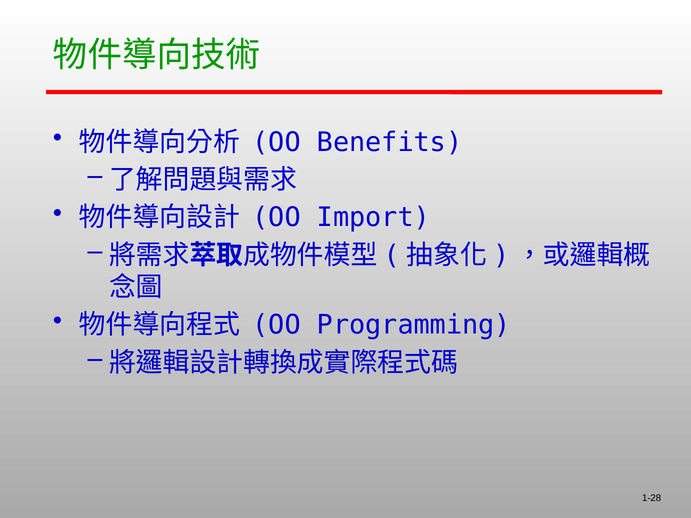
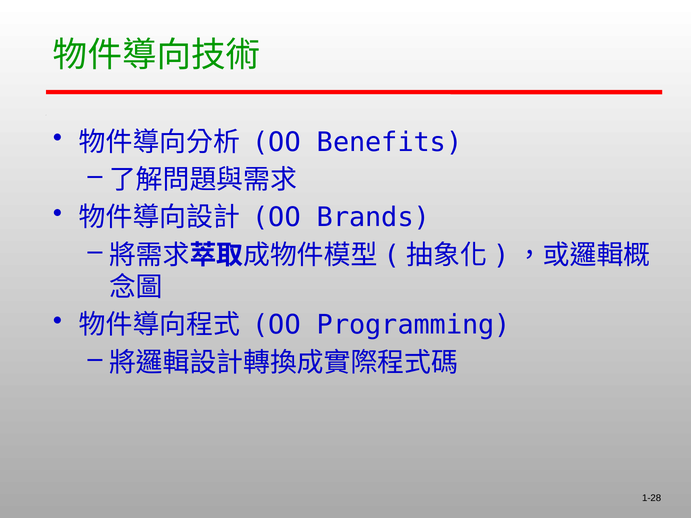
Import: Import -> Brands
